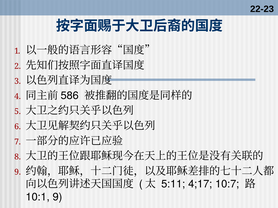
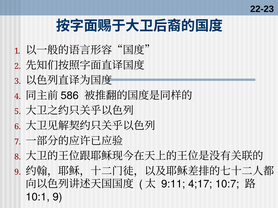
5:11: 5:11 -> 9:11
